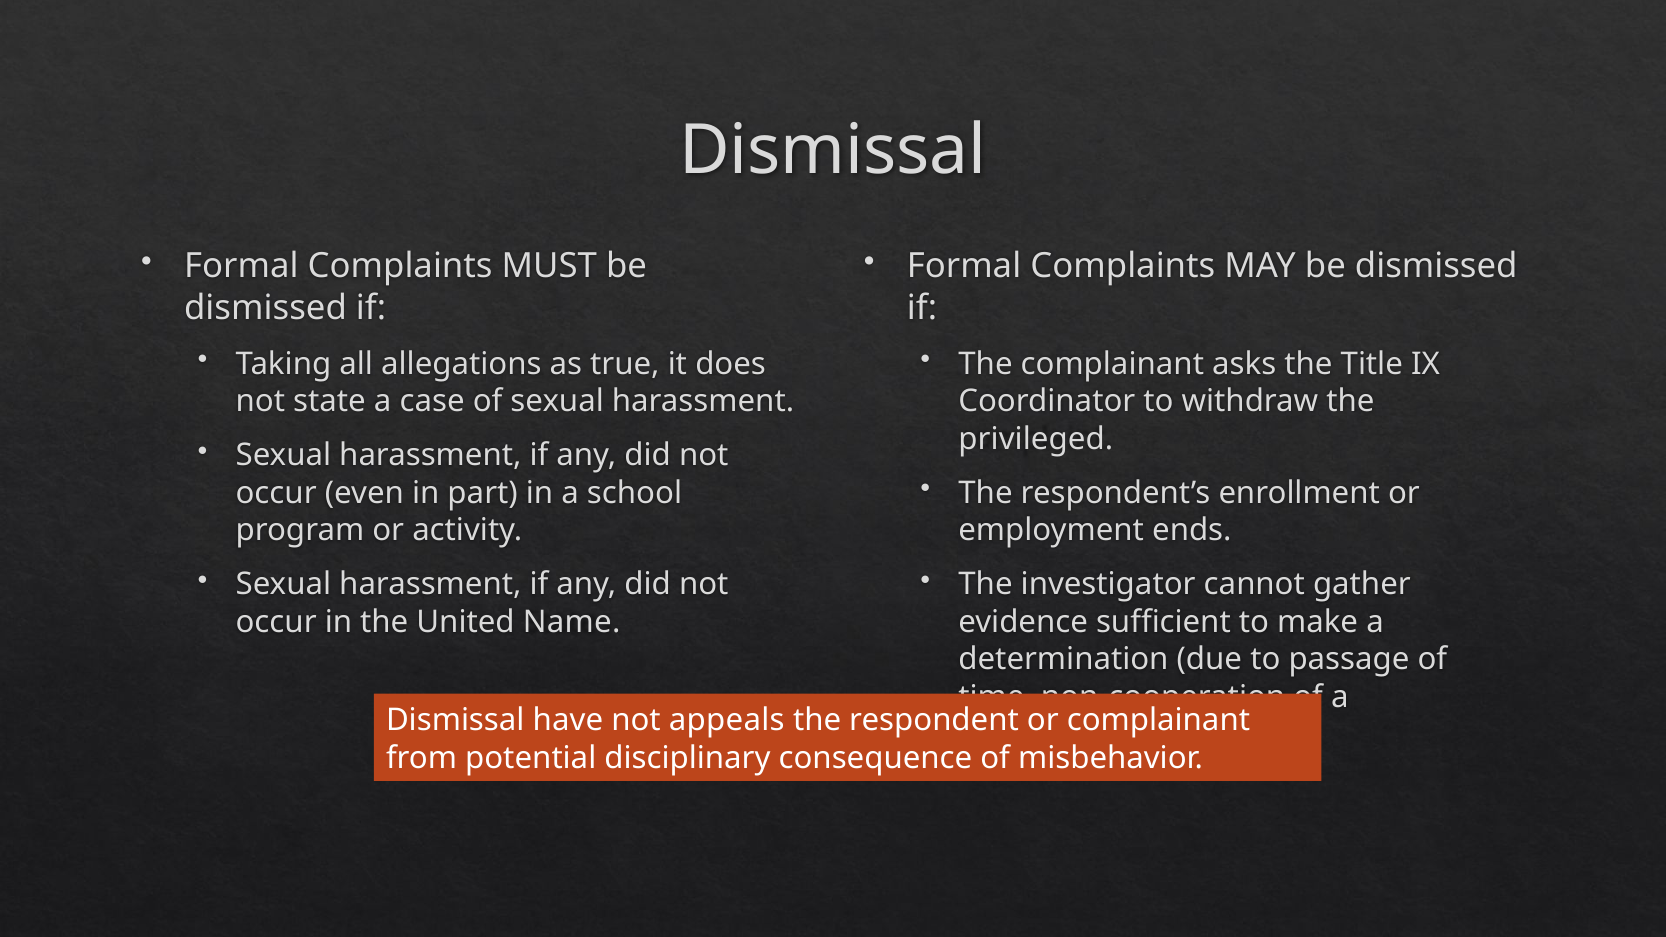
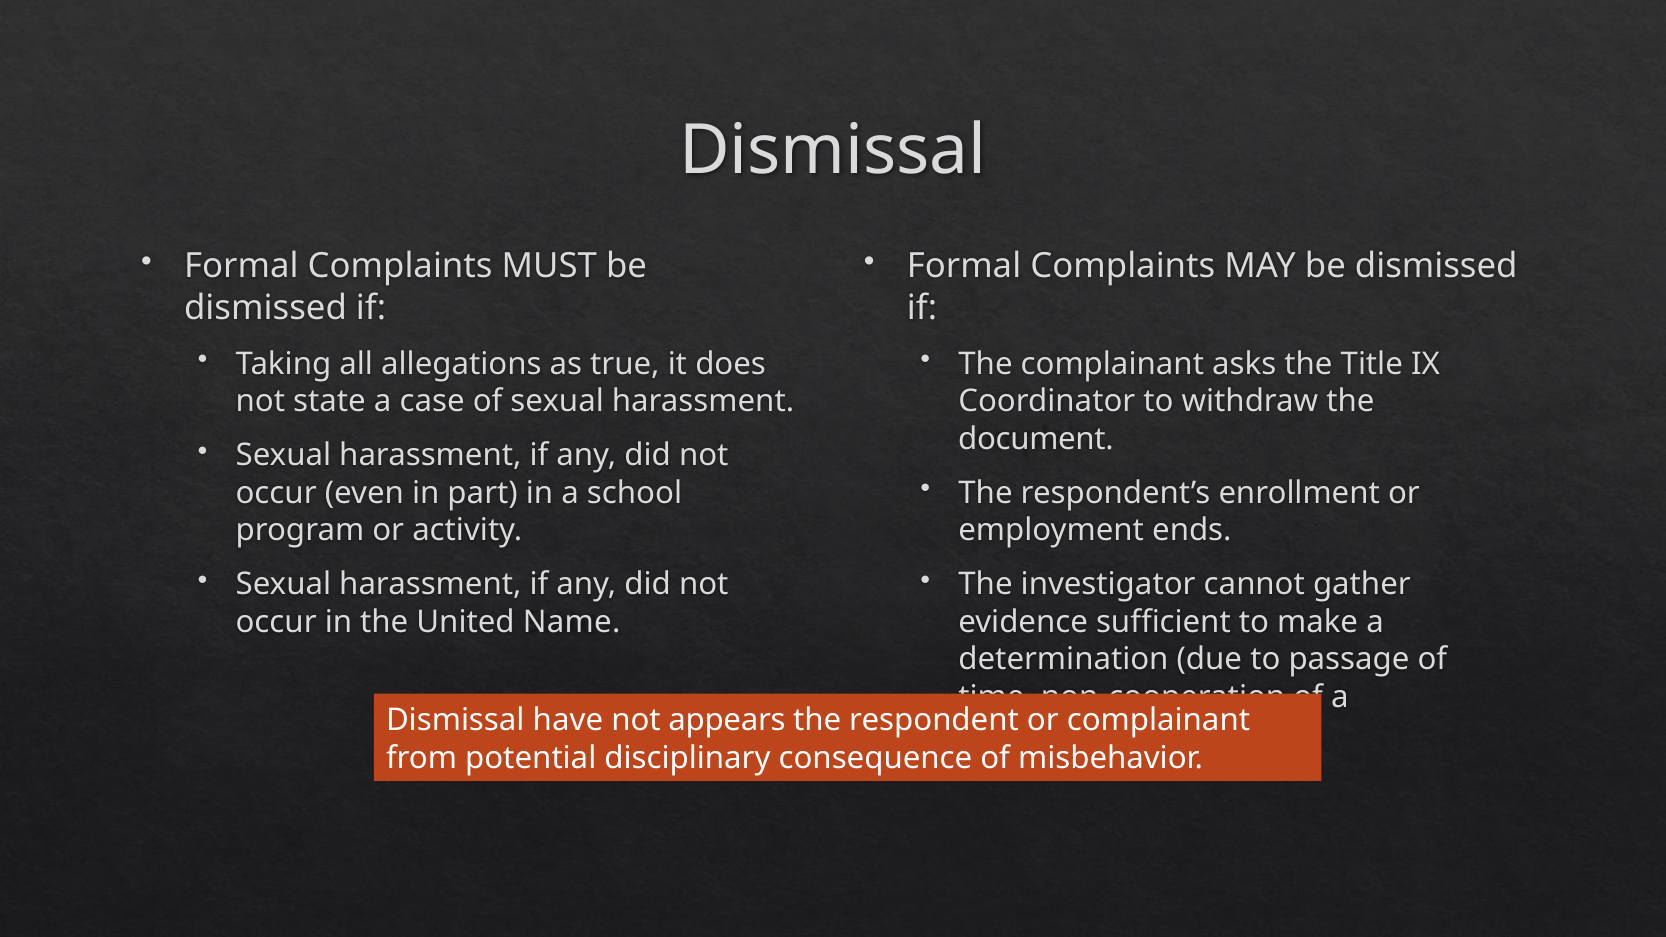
privileged: privileged -> document
appeals: appeals -> appears
